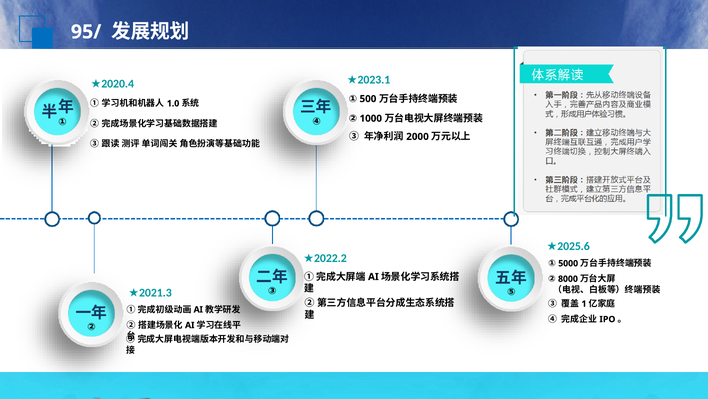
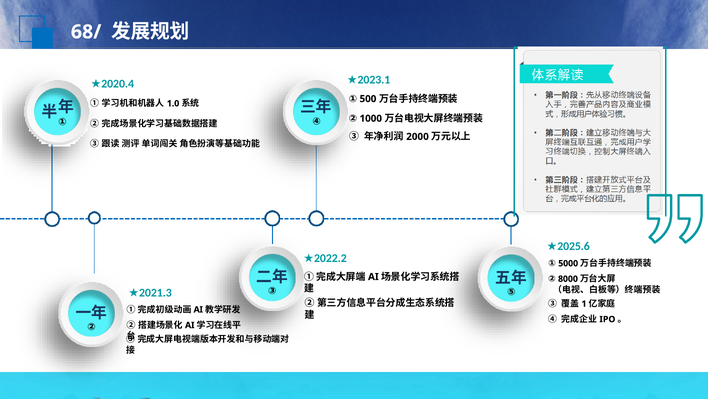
95/: 95/ -> 68/
